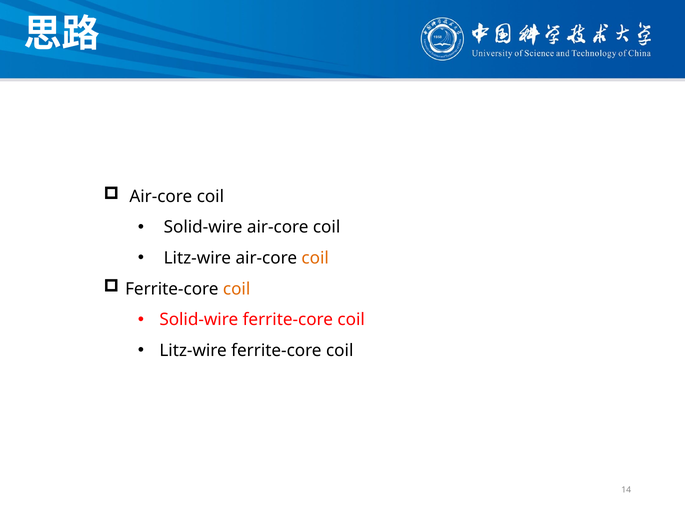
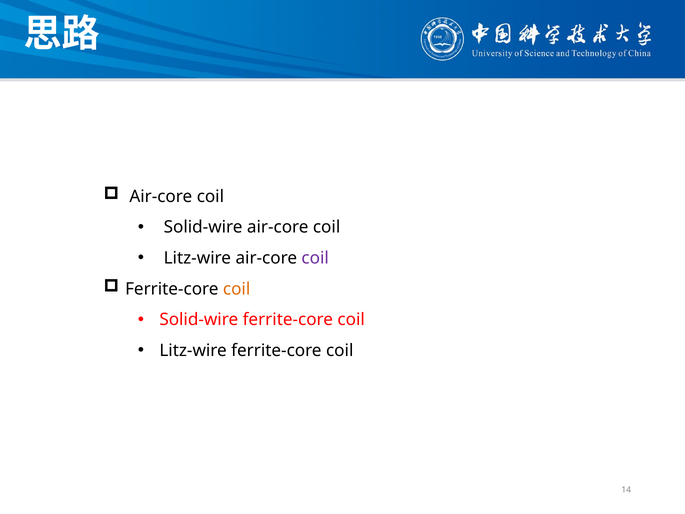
coil at (315, 258) colour: orange -> purple
